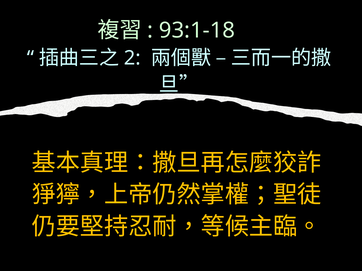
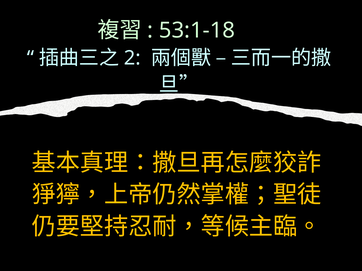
93:1-18: 93:1-18 -> 53:1-18
